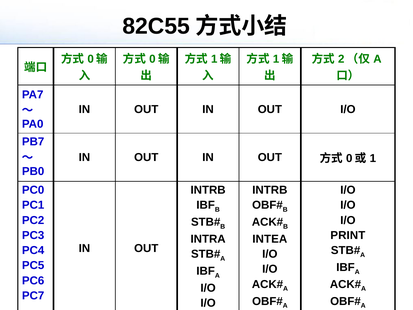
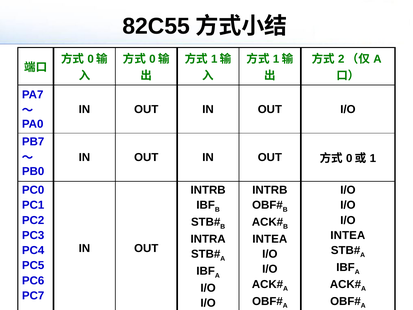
PRINT at (348, 235): PRINT -> INTEA
